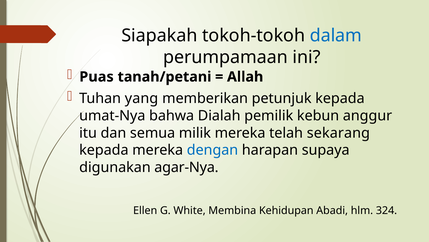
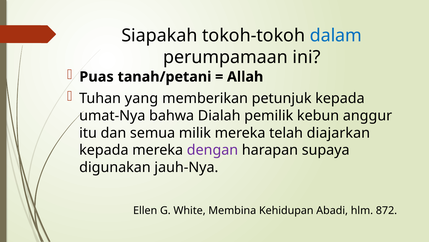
sekarang: sekarang -> diajarkan
dengan colour: blue -> purple
agar-Nya: agar-Nya -> jauh-Nya
324: 324 -> 872
